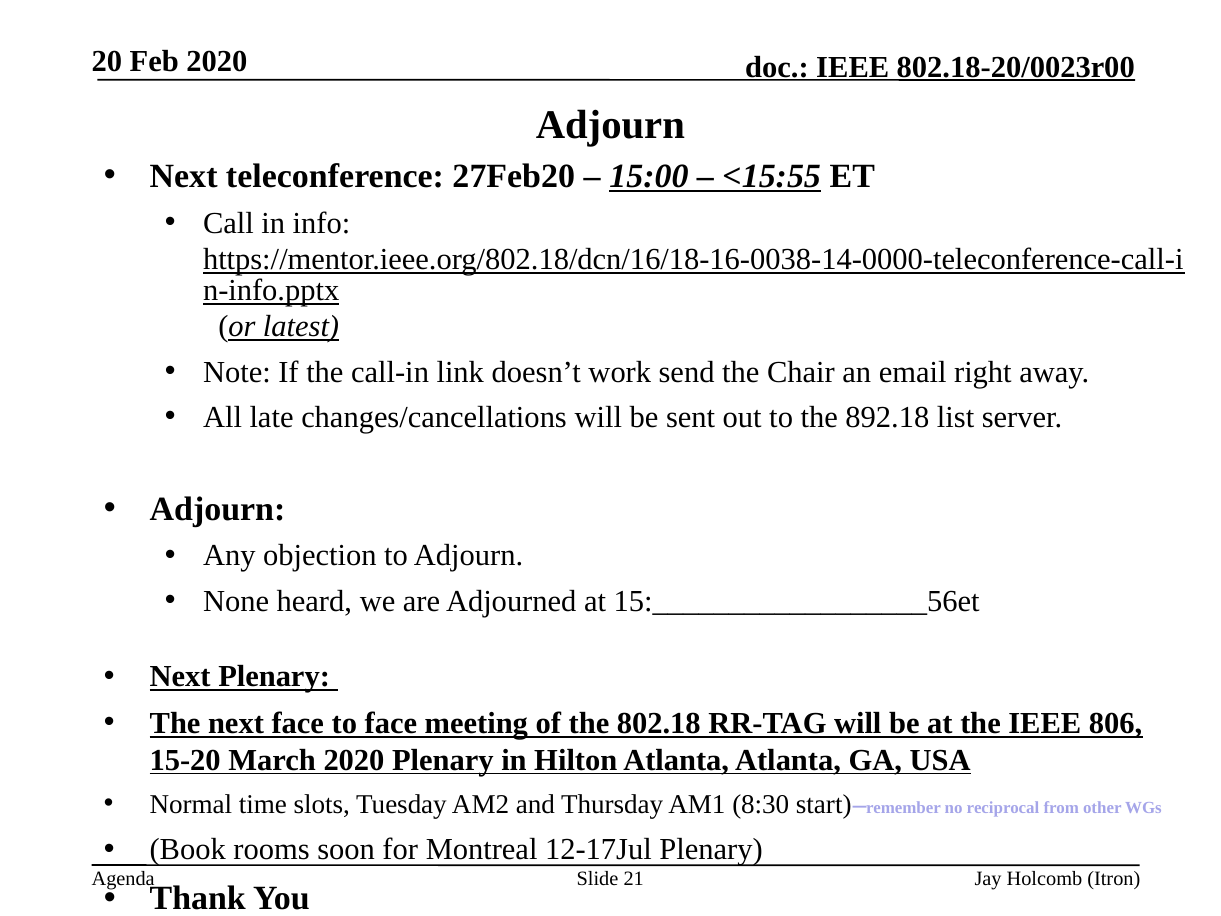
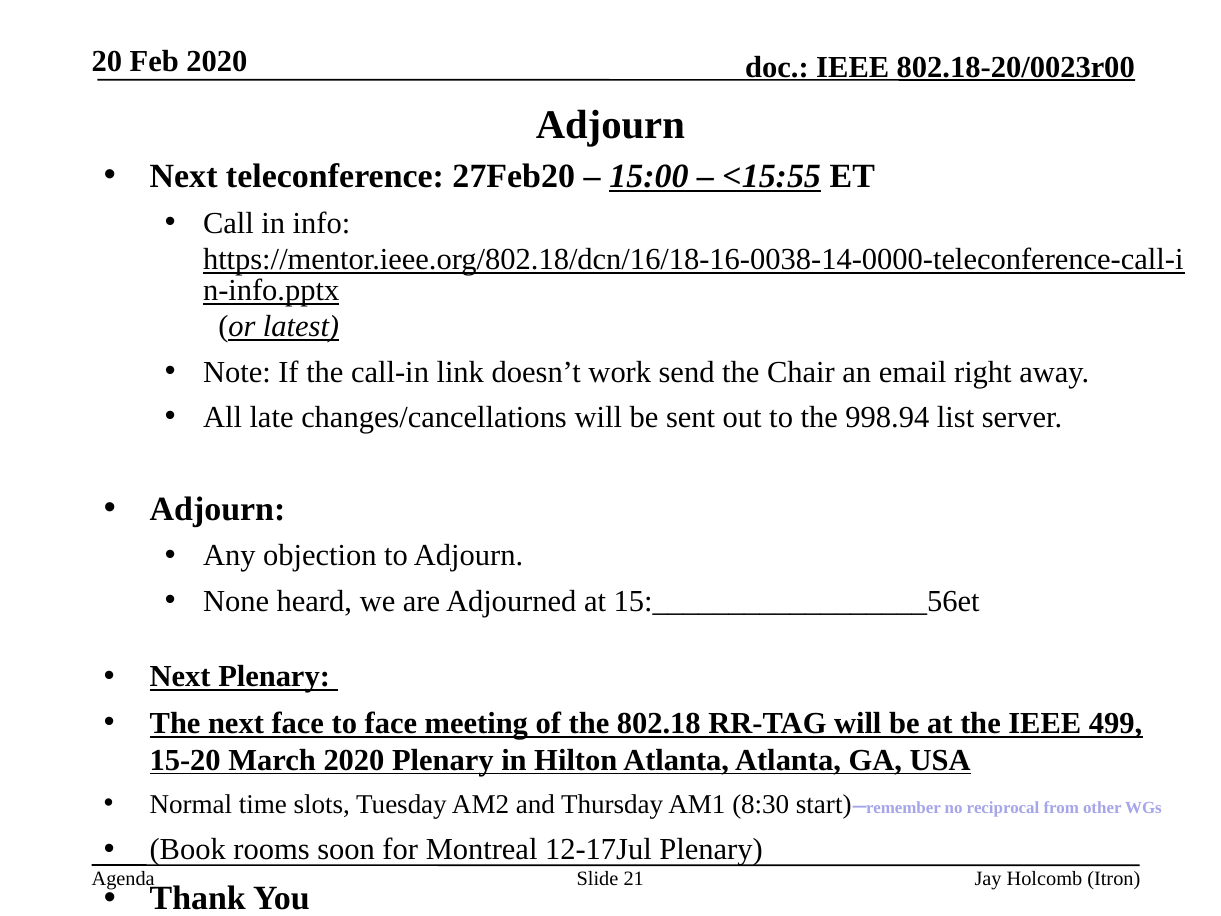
892.18: 892.18 -> 998.94
806: 806 -> 499
